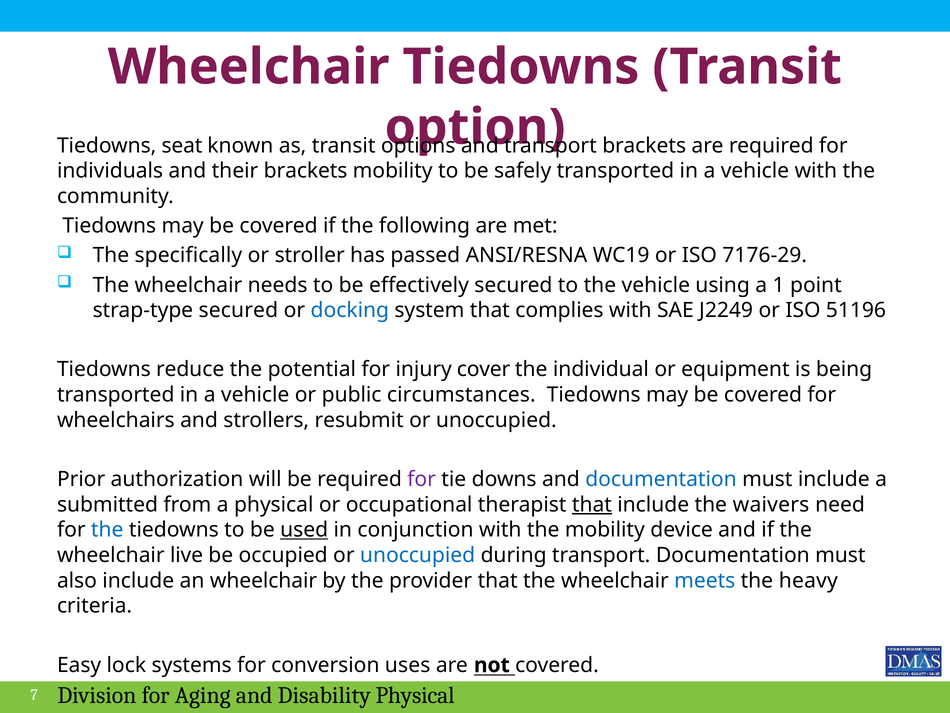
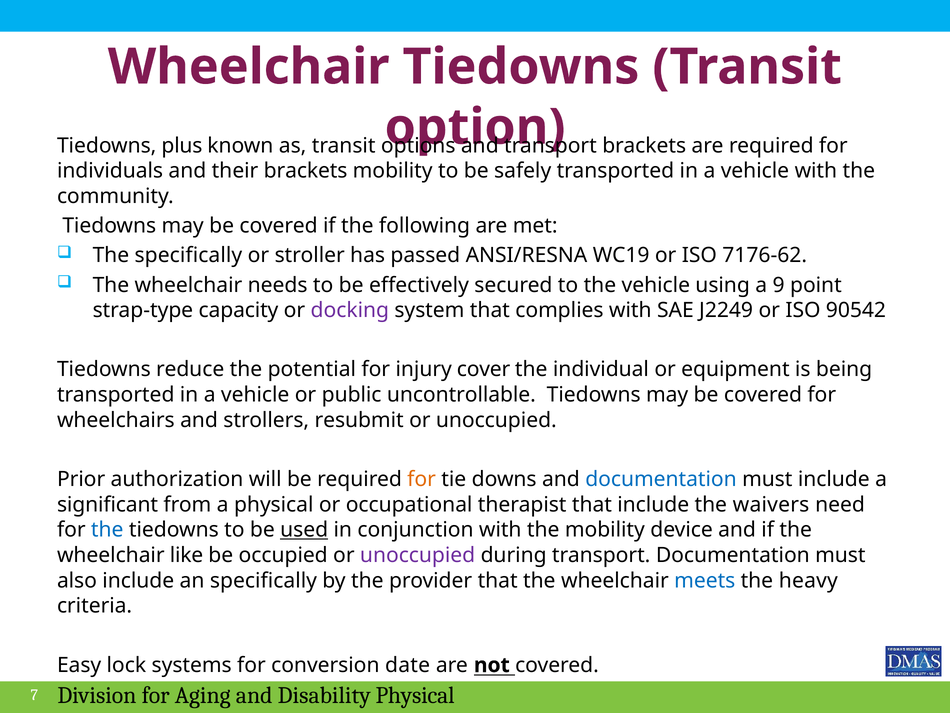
seat: seat -> plus
7176-29: 7176-29 -> 7176-62
1: 1 -> 9
strap-type secured: secured -> capacity
docking colour: blue -> purple
51196: 51196 -> 90542
circumstances: circumstances -> uncontrollable
for at (422, 479) colour: purple -> orange
submitted: submitted -> significant
that at (592, 504) underline: present -> none
live: live -> like
unoccupied at (418, 555) colour: blue -> purple
an wheelchair: wheelchair -> specifically
uses: uses -> date
